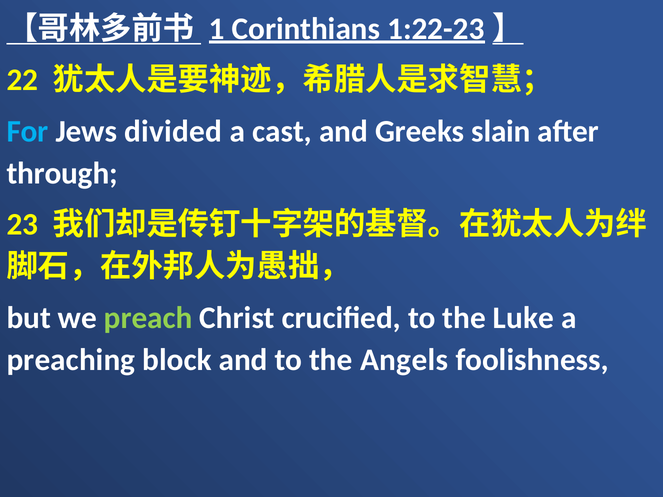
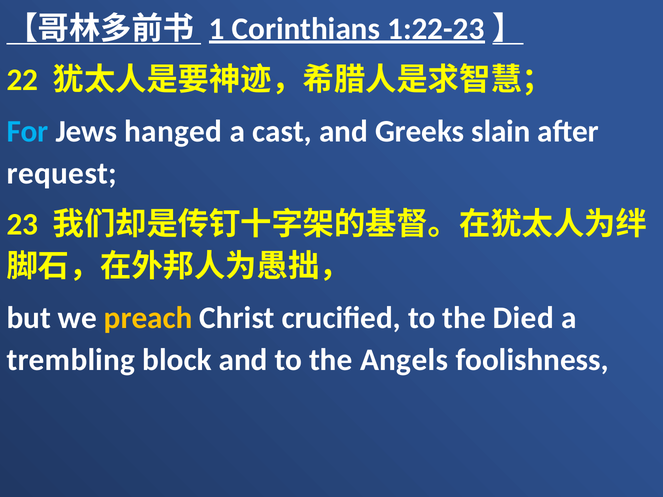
divided: divided -> hanged
through: through -> request
preach colour: light green -> yellow
Luke: Luke -> Died
preaching: preaching -> trembling
